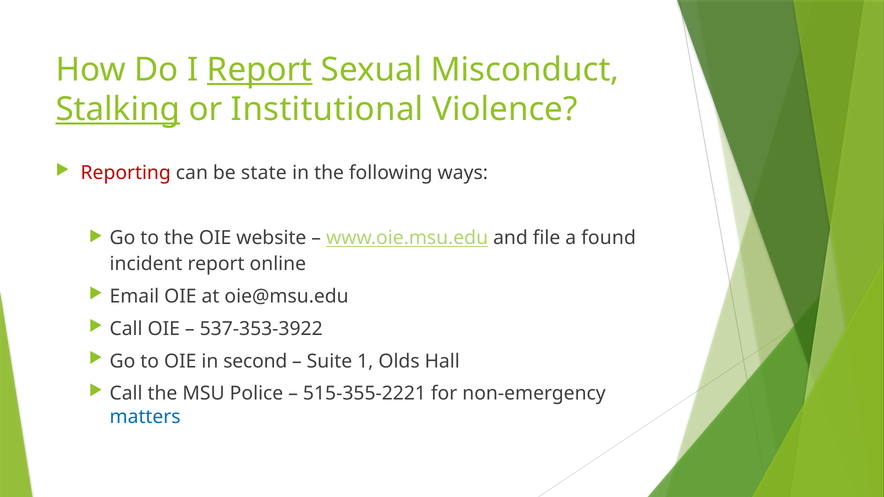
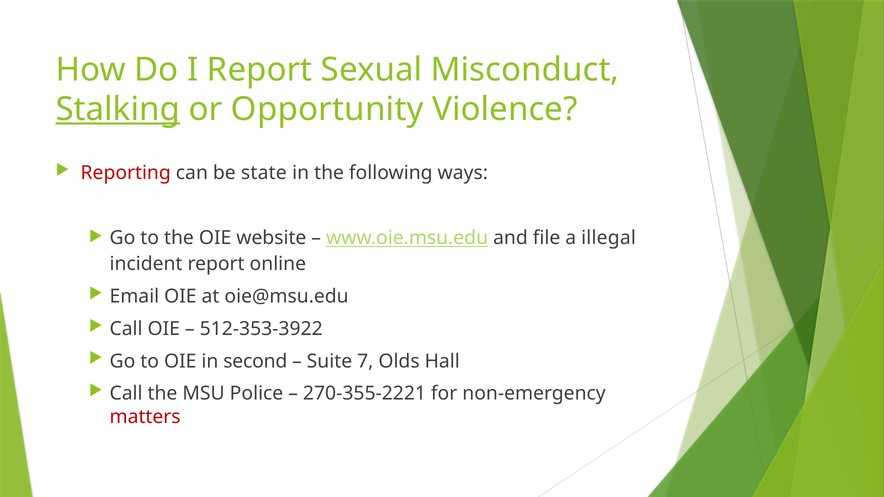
Report at (260, 70) underline: present -> none
Institutional: Institutional -> Opportunity
found: found -> illegal
537-353-3922: 537-353-3922 -> 512-353-3922
1: 1 -> 7
515-355-2221: 515-355-2221 -> 270-355-2221
matters colour: blue -> red
